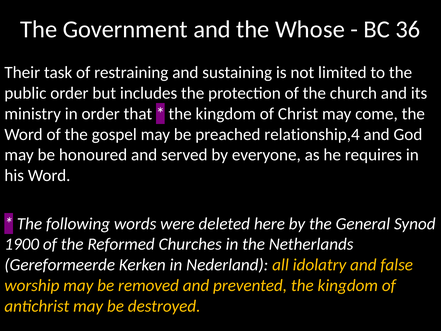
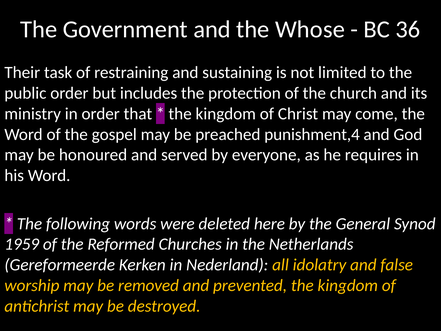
relationship,4: relationship,4 -> punishment,4
1900: 1900 -> 1959
